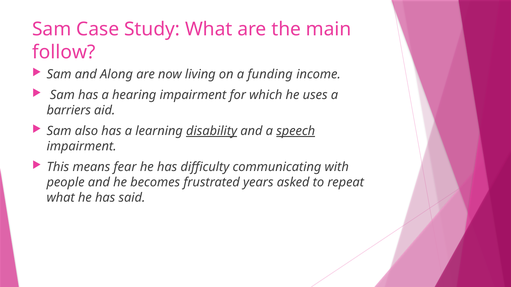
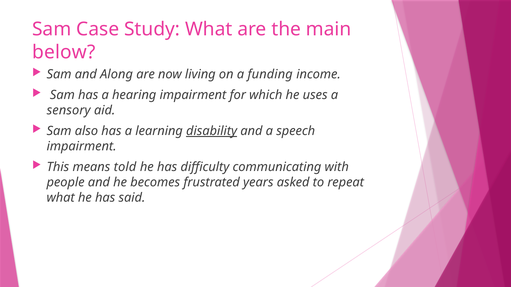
follow: follow -> below
barriers: barriers -> sensory
speech underline: present -> none
fear: fear -> told
